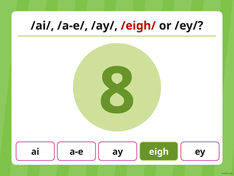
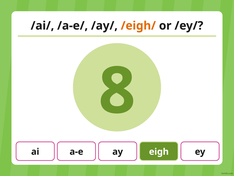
/eigh/ colour: red -> orange
